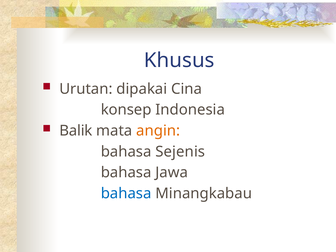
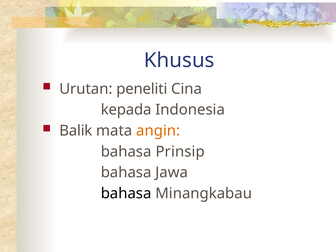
dipakai: dipakai -> peneliti
konsep: konsep -> kepada
Sejenis: Sejenis -> Prinsip
bahasa at (126, 193) colour: blue -> black
